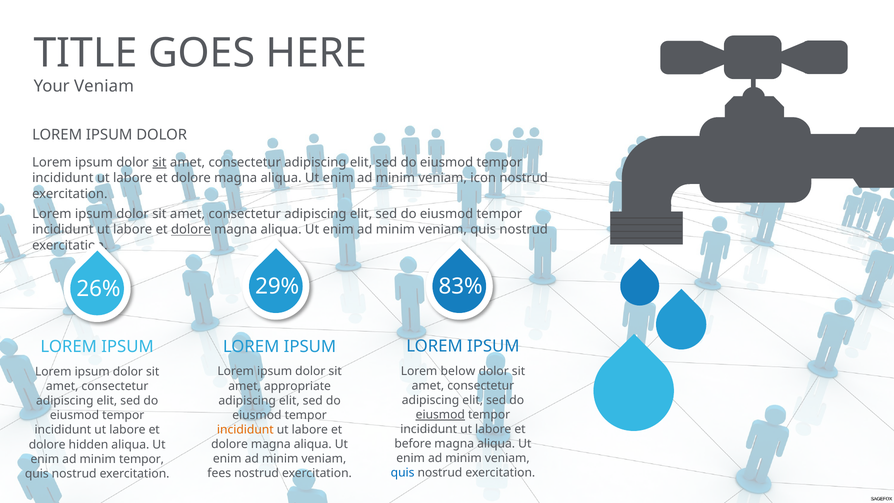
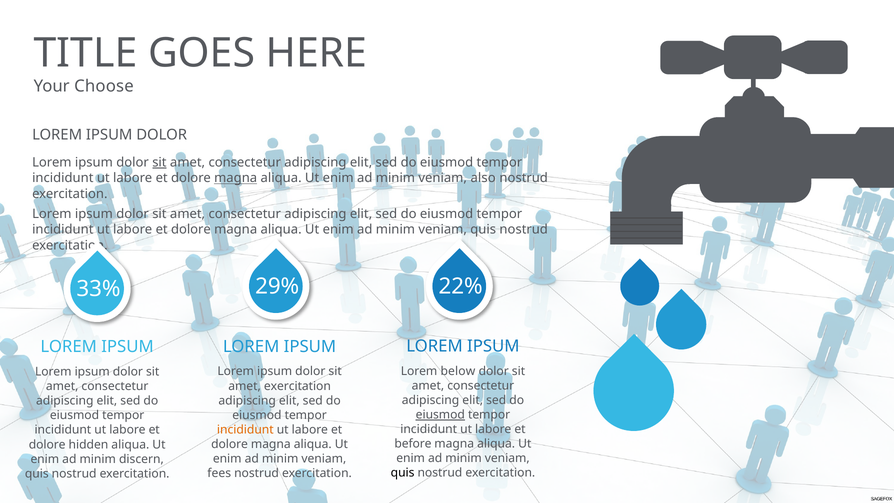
Your Veniam: Veniam -> Choose
magna at (236, 178) underline: none -> present
icon: icon -> also
dolore at (191, 230) underline: present -> none
26%: 26% -> 33%
83%: 83% -> 22%
amet appropriate: appropriate -> exercitation
minim tempor: tempor -> discern
quis at (403, 473) colour: blue -> black
